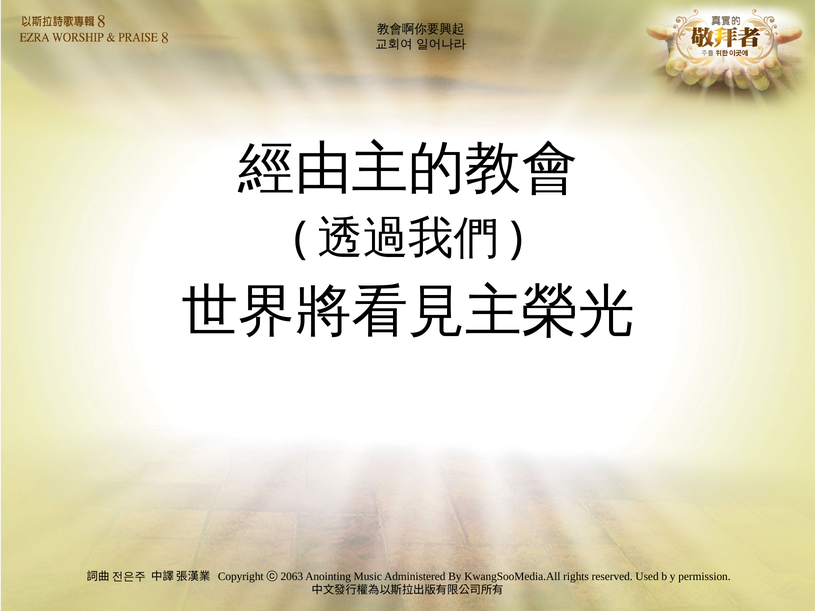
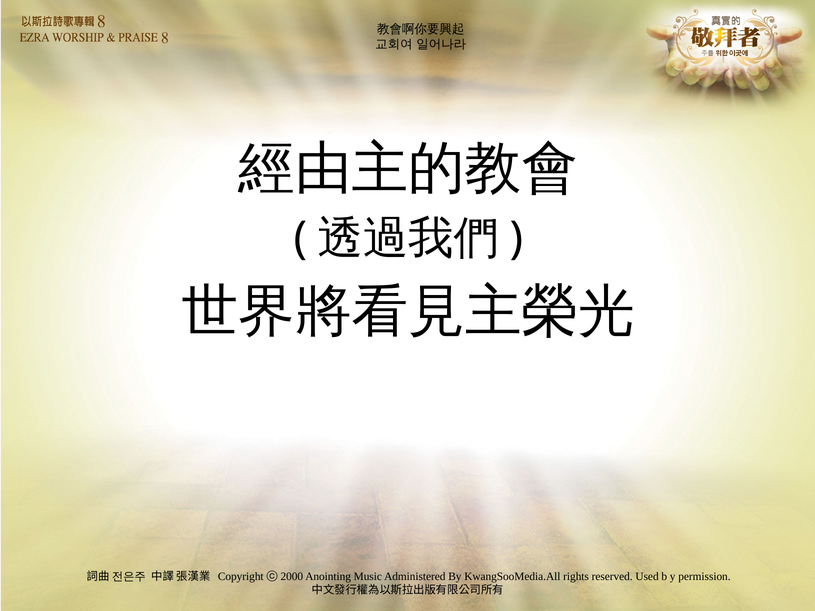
2063: 2063 -> 2000
